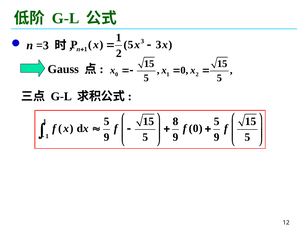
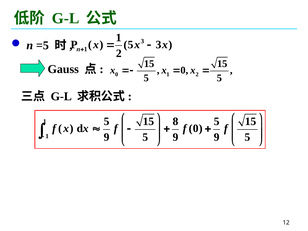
=3: =3 -> =5
